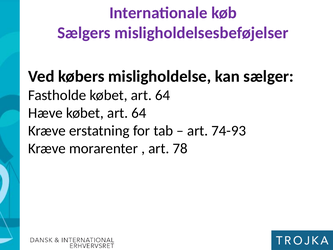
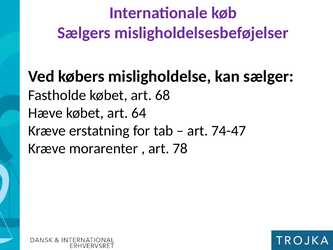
Fastholde købet art 64: 64 -> 68
74-93: 74-93 -> 74-47
